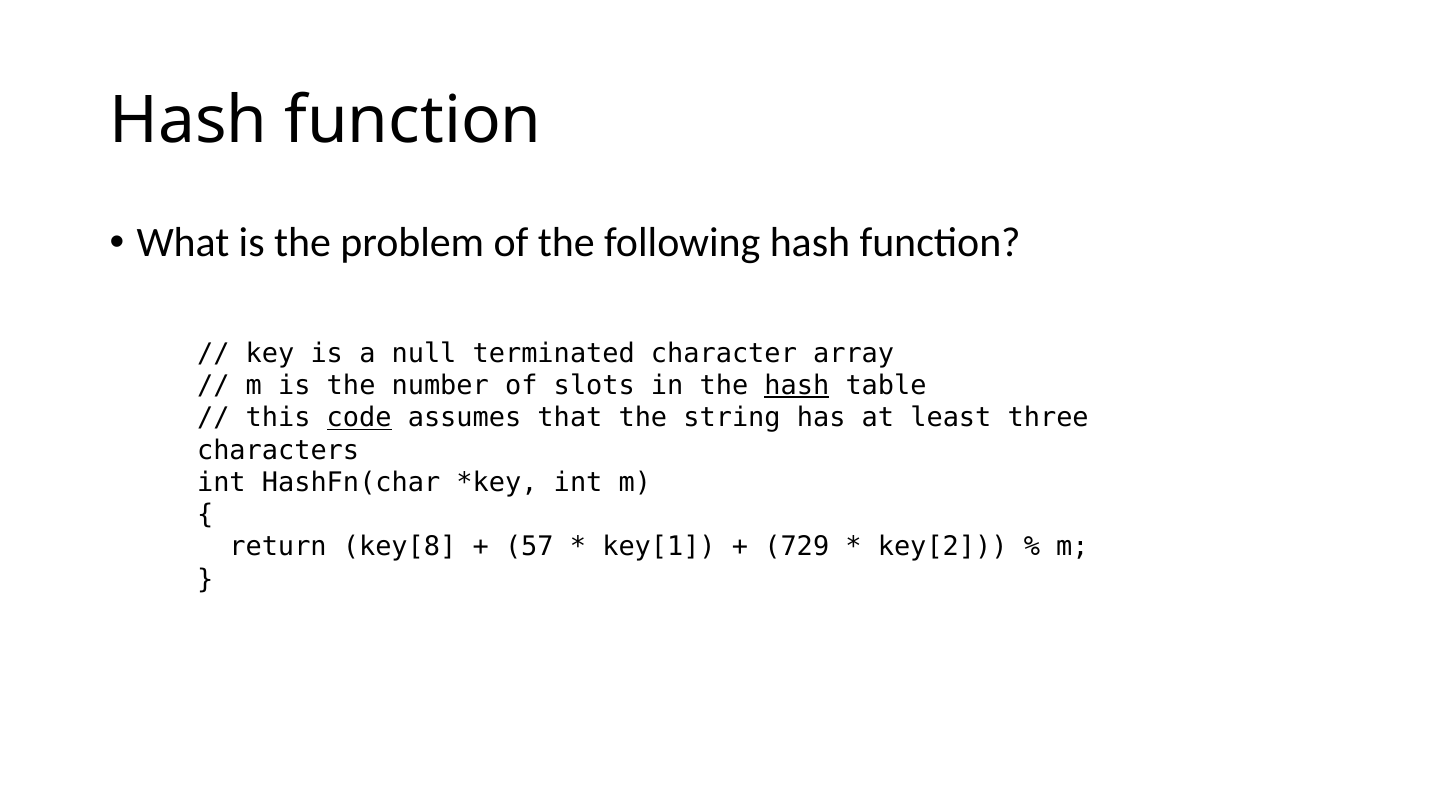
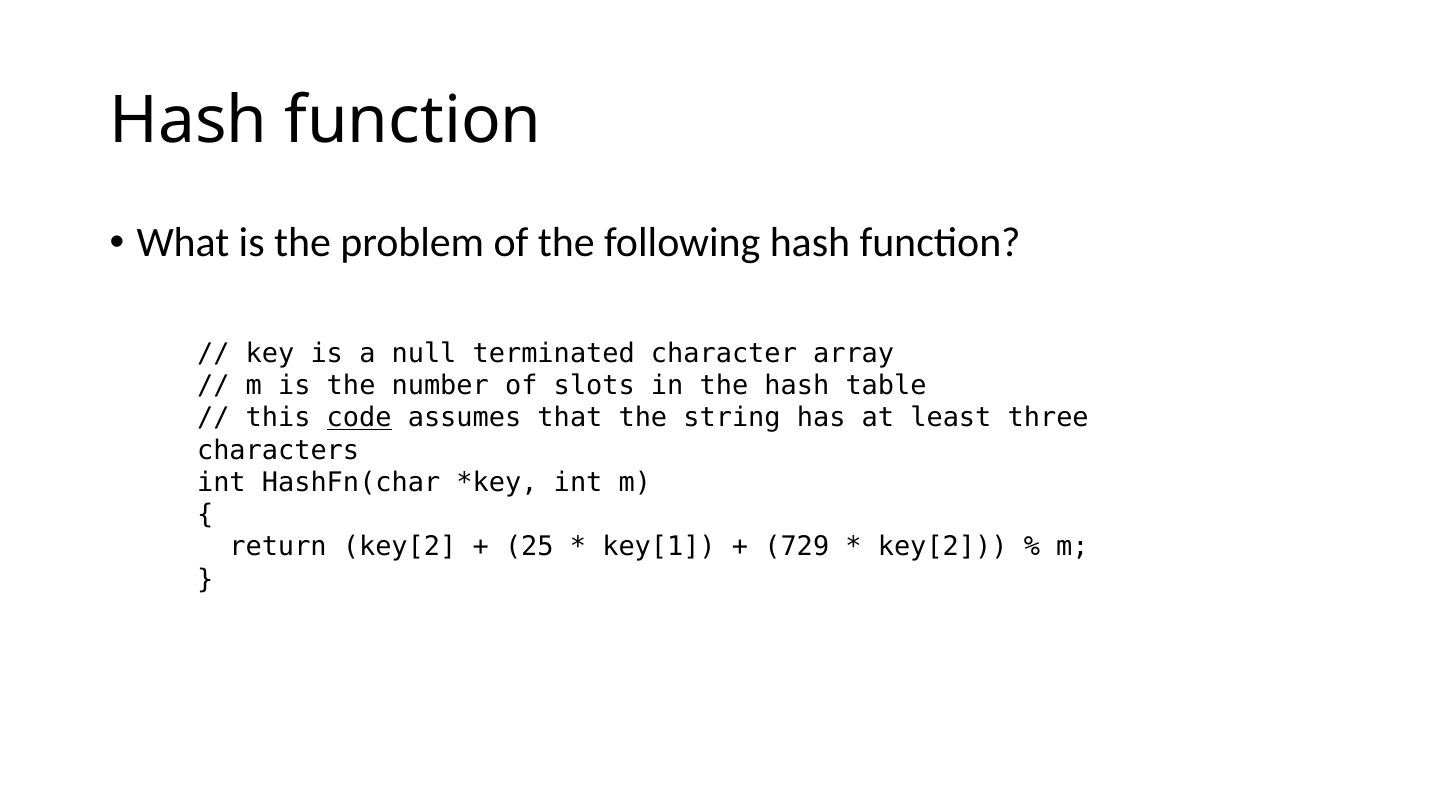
hash at (797, 386) underline: present -> none
return key[8: key[8 -> key[2
57: 57 -> 25
